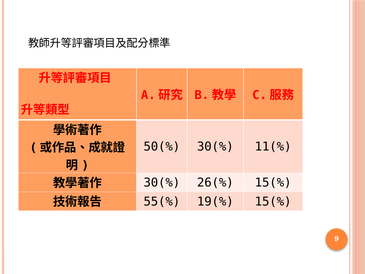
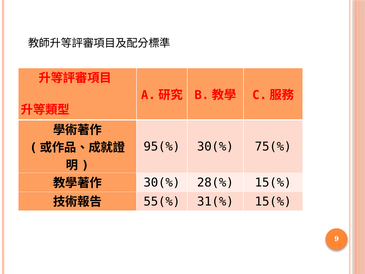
50(%: 50(% -> 95(%
11(%: 11(% -> 75(%
26(%: 26(% -> 28(%
19(%: 19(% -> 31(%
